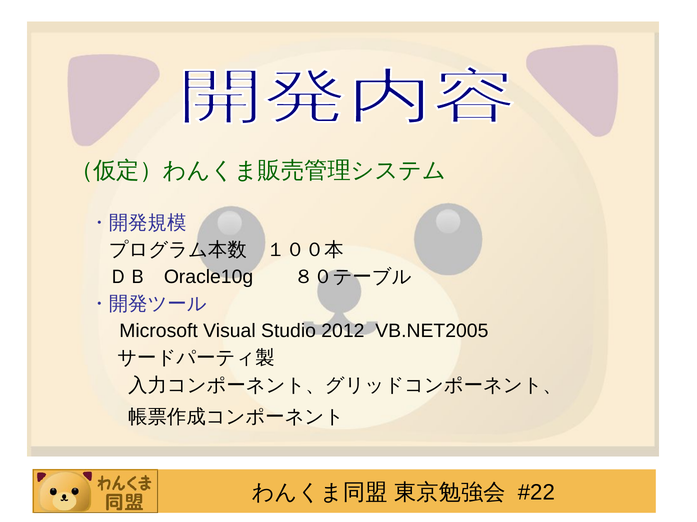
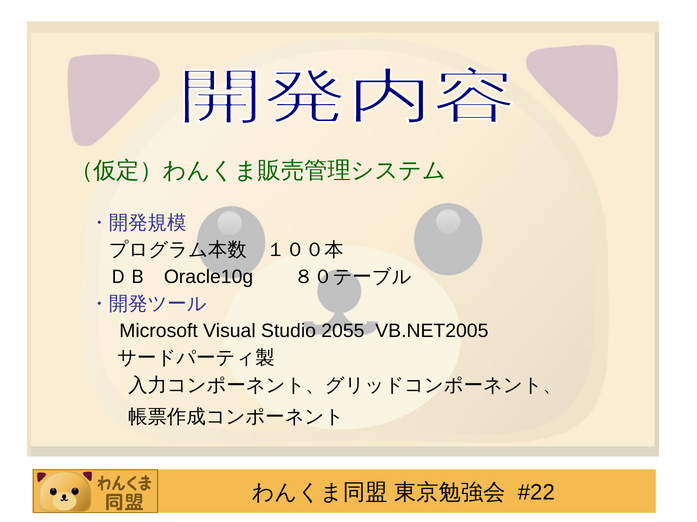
2012: 2012 -> 2055
